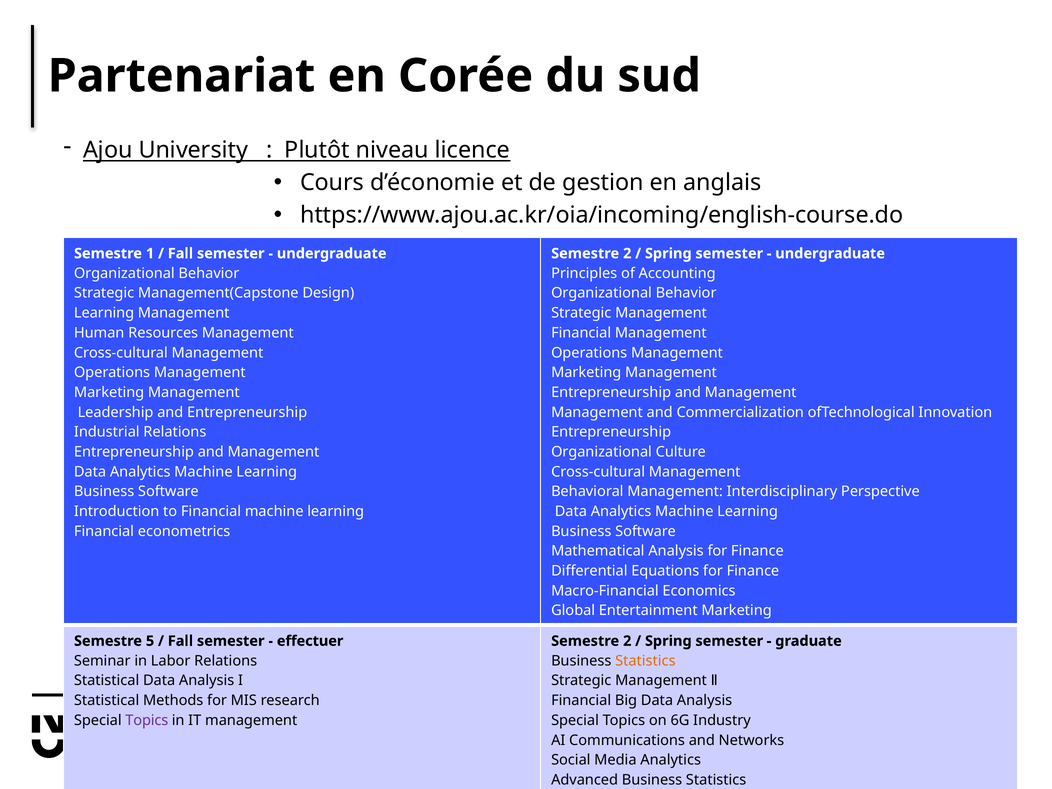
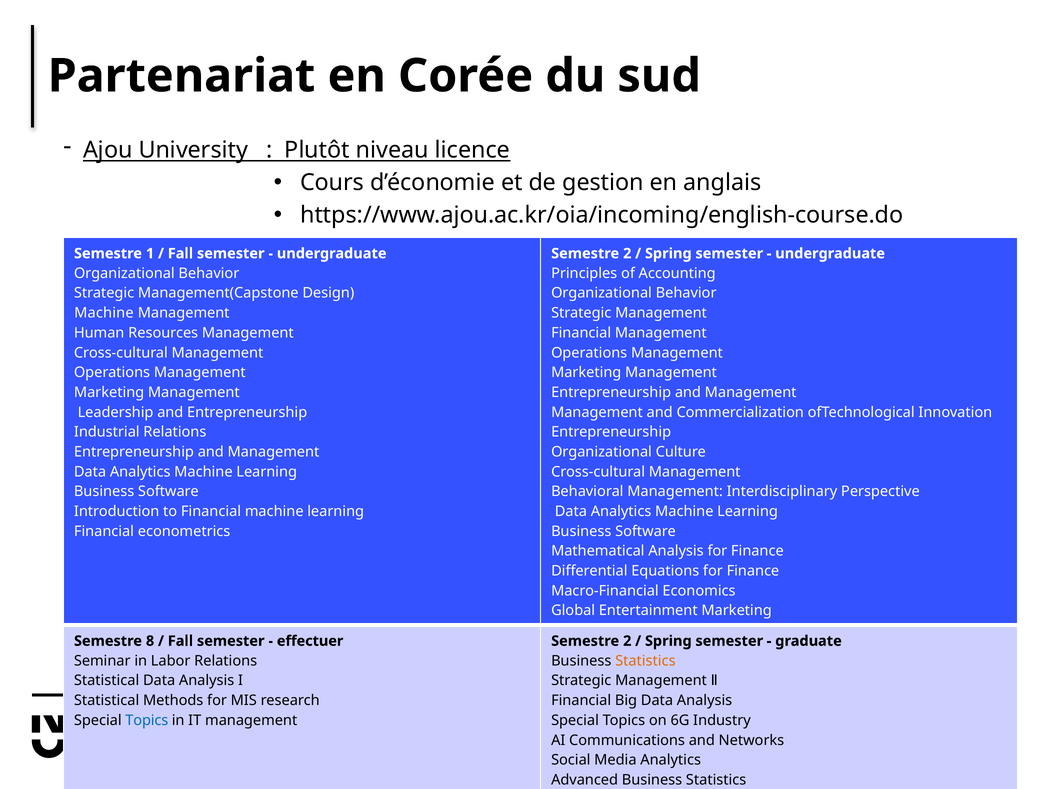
Learning at (104, 313): Learning -> Machine
5: 5 -> 8
Topics at (147, 720) colour: purple -> blue
